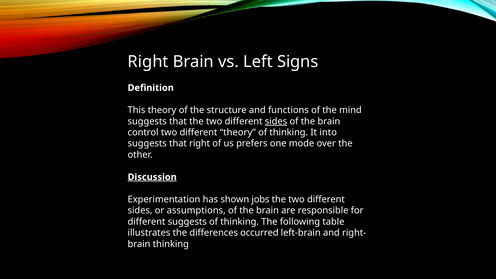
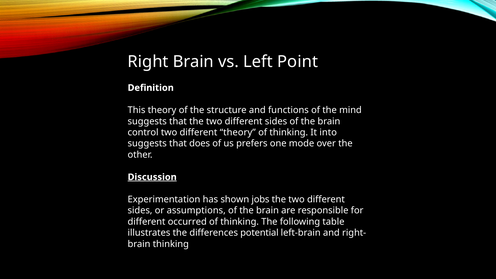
Signs: Signs -> Point
sides at (276, 121) underline: present -> none
that right: right -> does
different suggests: suggests -> occurred
occurred: occurred -> potential
